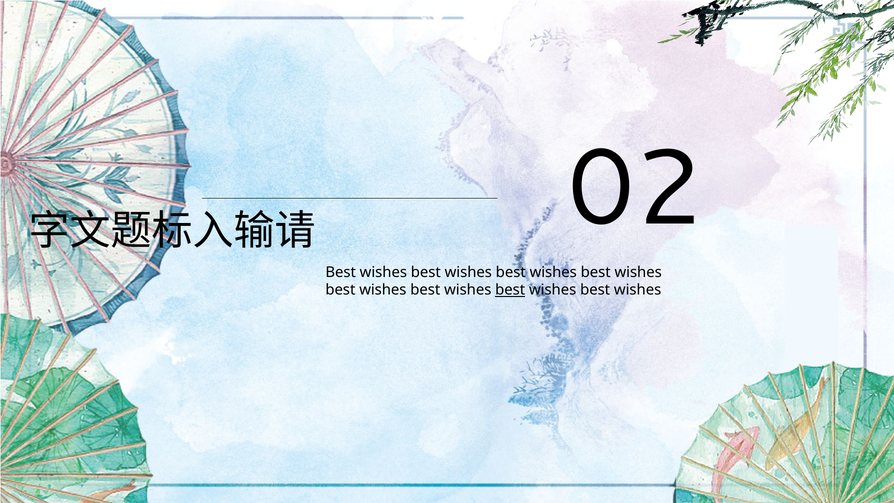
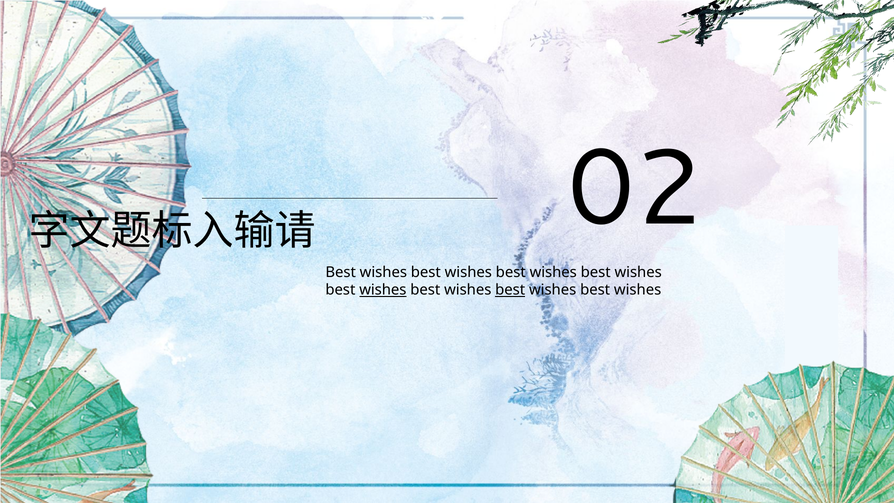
wishes at (383, 290) underline: none -> present
